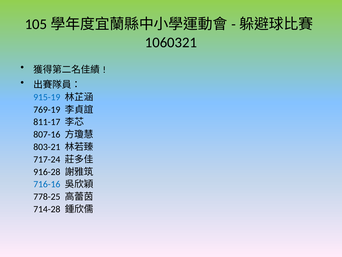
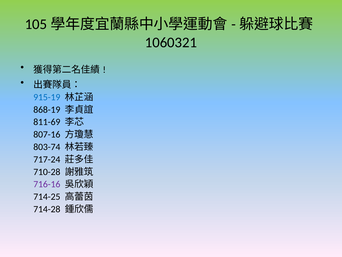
769-19: 769-19 -> 868-19
811-17: 811-17 -> 811-69
803-21: 803-21 -> 803-74
916-28: 916-28 -> 710-28
716-16 colour: blue -> purple
778-25: 778-25 -> 714-25
